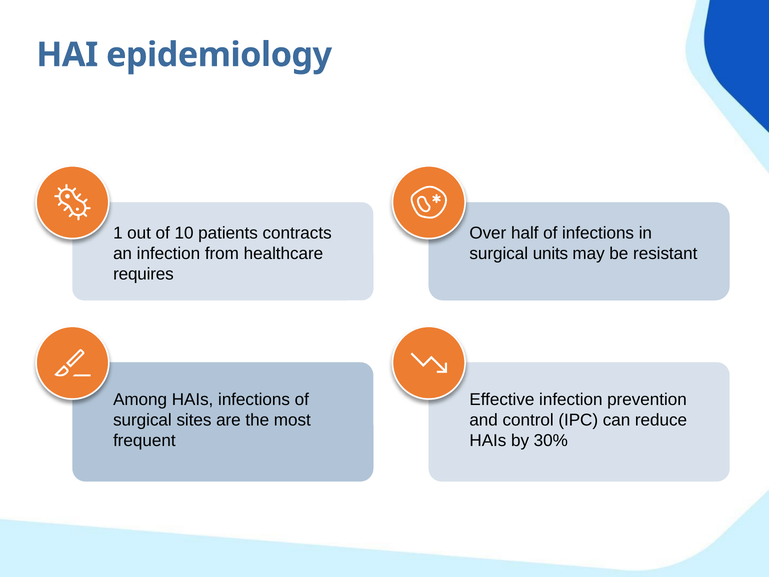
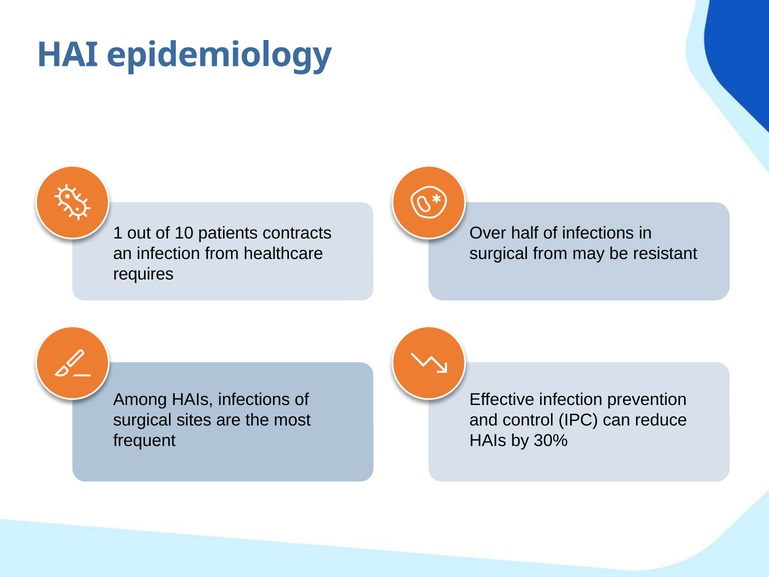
surgical units: units -> from
